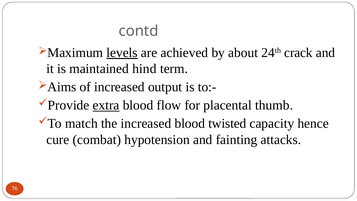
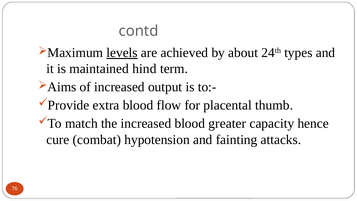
crack: crack -> types
extra underline: present -> none
twisted: twisted -> greater
